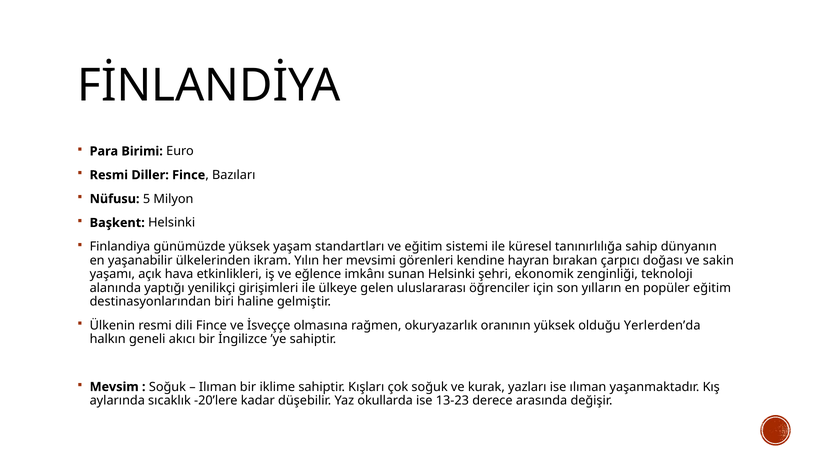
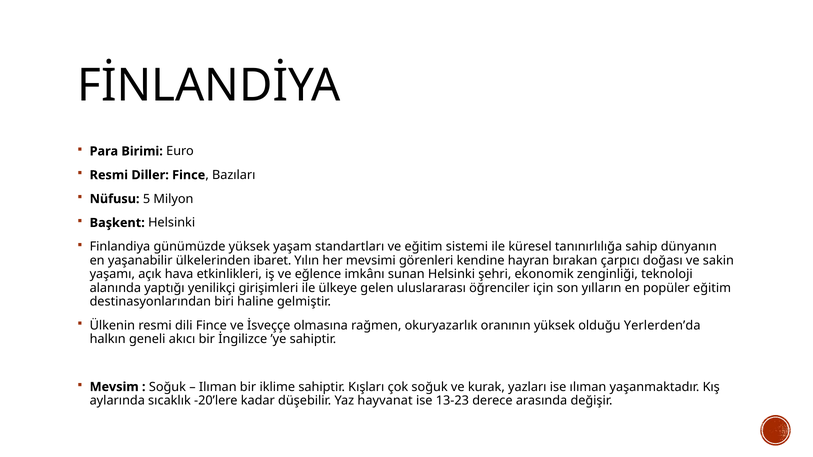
ikram: ikram -> ibaret
okullarda: okullarda -> hayvanat
